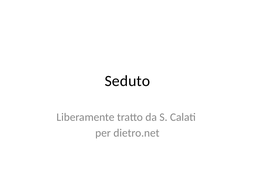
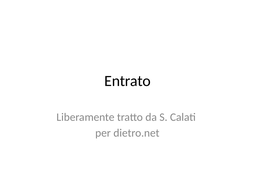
Seduto: Seduto -> Entrato
